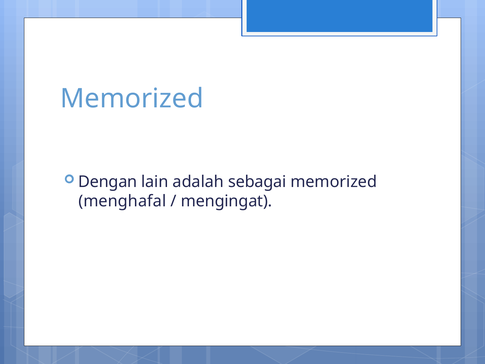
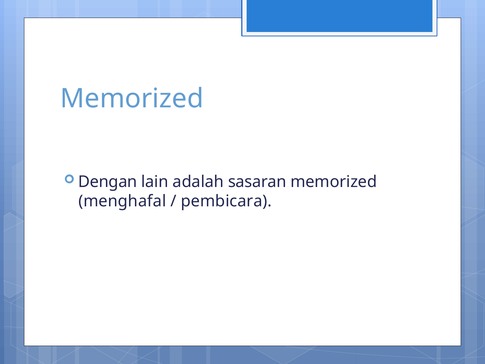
sebagai: sebagai -> sasaran
mengingat: mengingat -> pembicara
